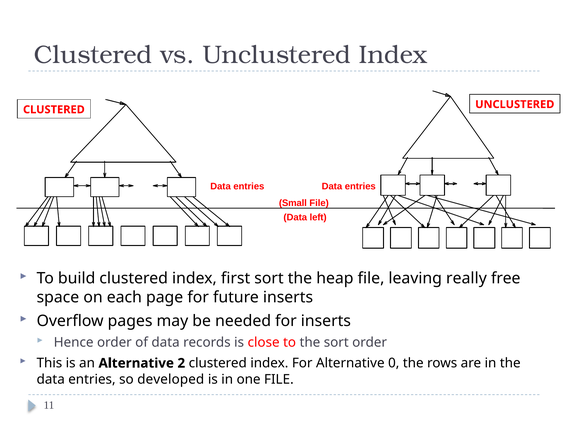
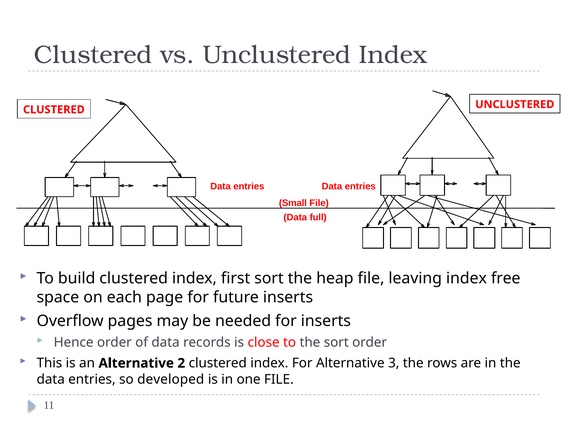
left: left -> full
leaving really: really -> index
0: 0 -> 3
